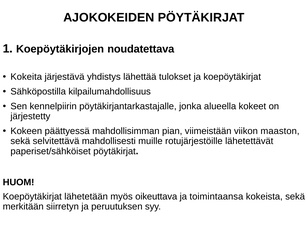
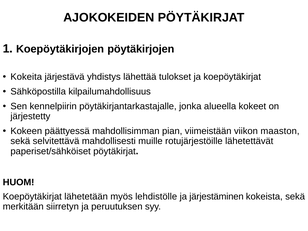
noudatettava: noudatettava -> pöytäkirjojen
oikeuttava: oikeuttava -> lehdistölle
toimintaansa: toimintaansa -> järjestäminen
